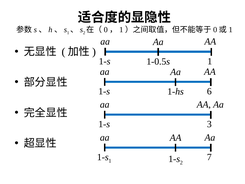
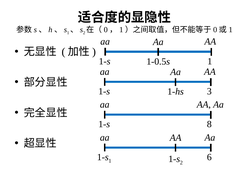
6: 6 -> 3
3: 3 -> 8
7: 7 -> 6
